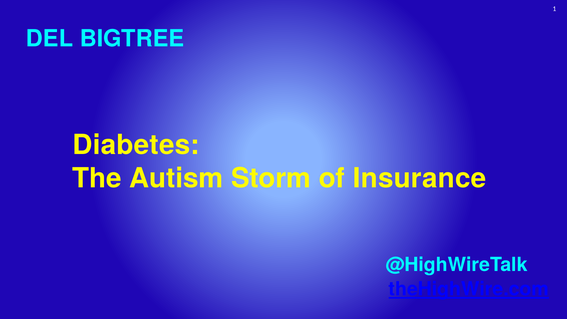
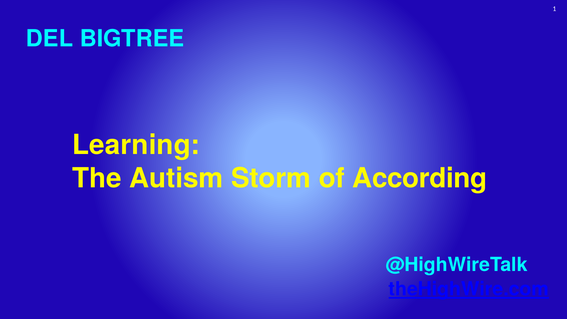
Diabetes: Diabetes -> Learning
Insurance: Insurance -> According
